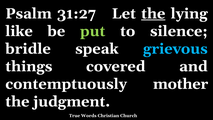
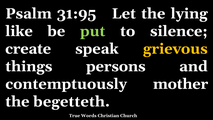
31:27: 31:27 -> 31:95
the at (153, 14) underline: present -> none
bridle: bridle -> create
grievous colour: light blue -> yellow
covered: covered -> persons
judgment: judgment -> begetteth
